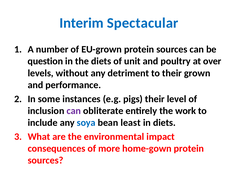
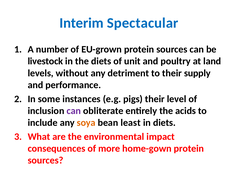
question: question -> livestock
over: over -> land
grown: grown -> supply
work: work -> acids
soya colour: blue -> orange
